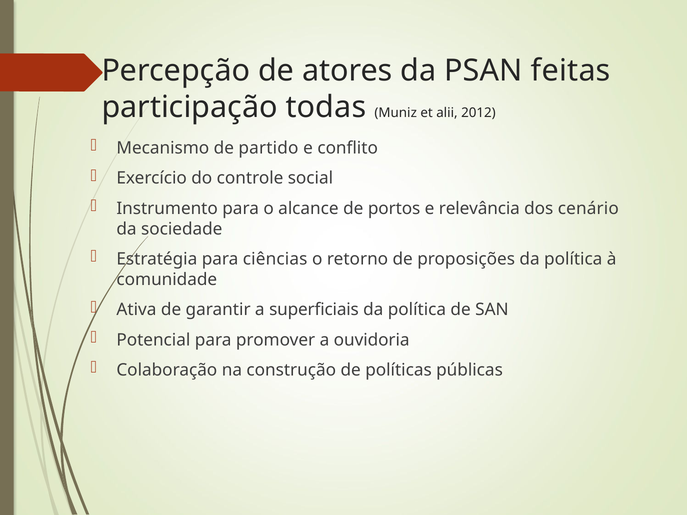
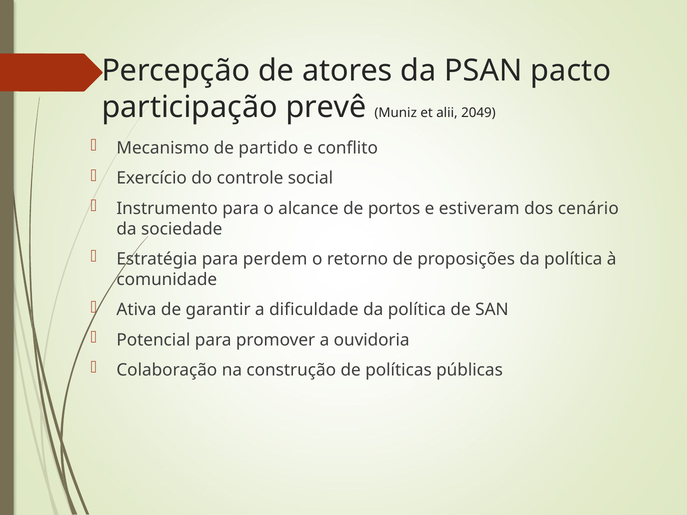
feitas: feitas -> pacto
todas: todas -> prevê
2012: 2012 -> 2049
relevância: relevância -> estiveram
ciências: ciências -> perdem
superficiais: superficiais -> dificuldade
